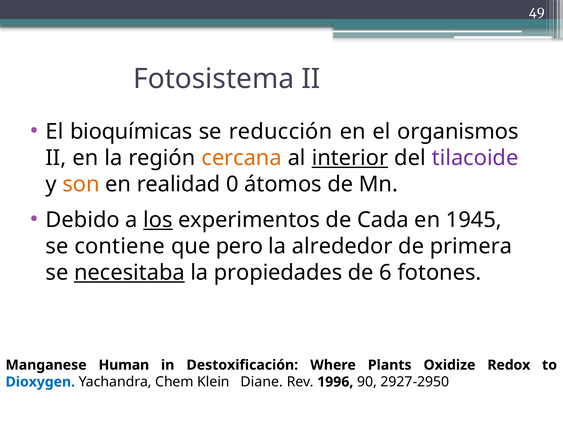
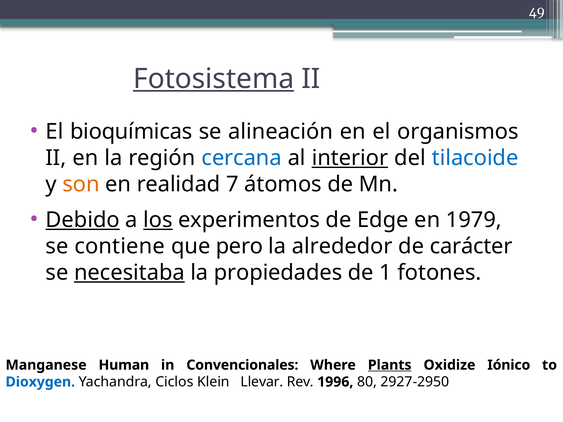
Fotosistema underline: none -> present
reducción: reducción -> alineación
cercana colour: orange -> blue
tilacoide colour: purple -> blue
0: 0 -> 7
Debido underline: none -> present
Cada: Cada -> Edge
1945: 1945 -> 1979
primera: primera -> carácter
6: 6 -> 1
Destoxificación: Destoxificación -> Convencionales
Plants underline: none -> present
Redox: Redox -> Iónico
Chem: Chem -> Ciclos
Diane: Diane -> Llevar
90: 90 -> 80
